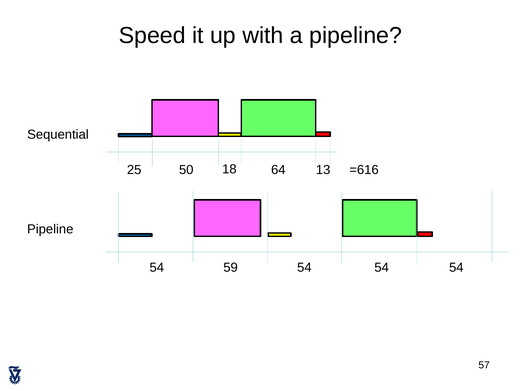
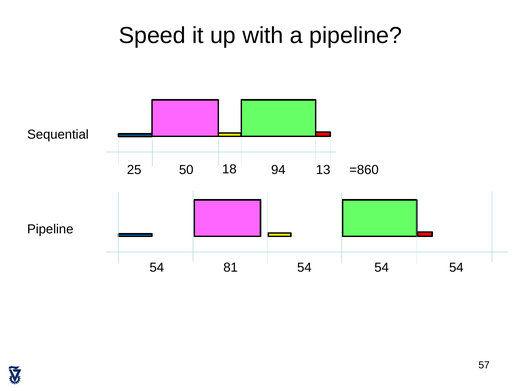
64: 64 -> 94
=616: =616 -> =860
59: 59 -> 81
